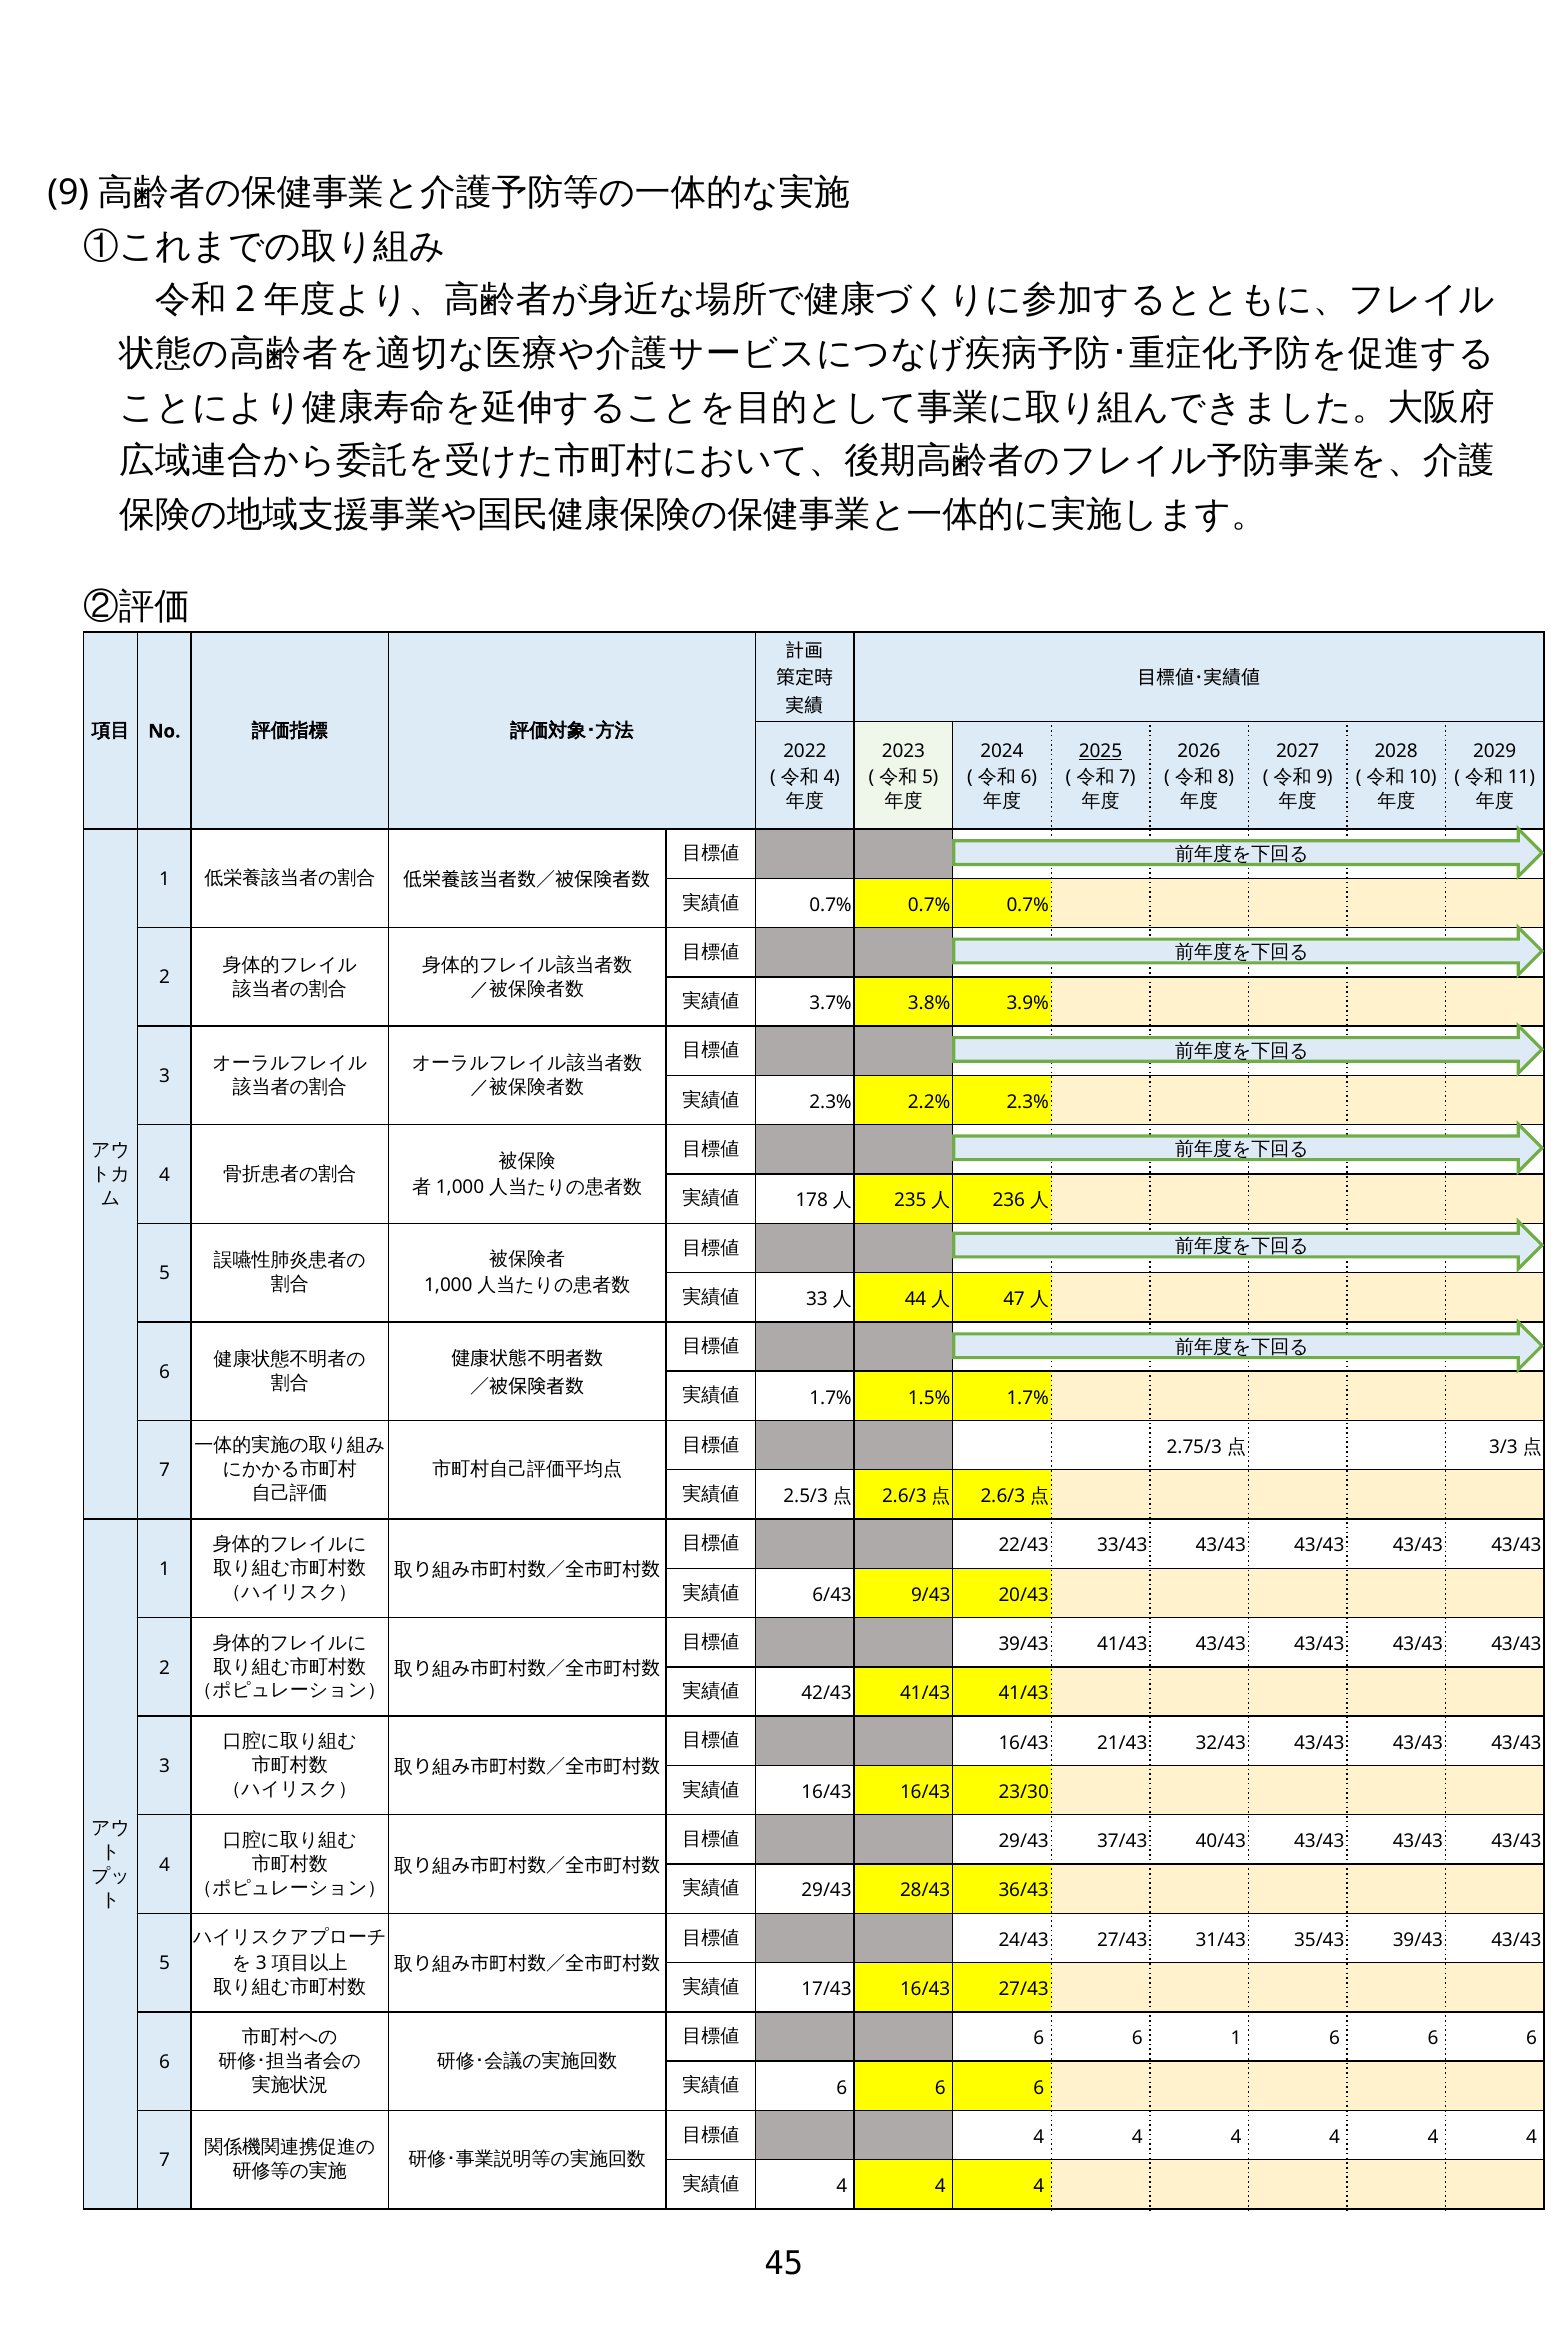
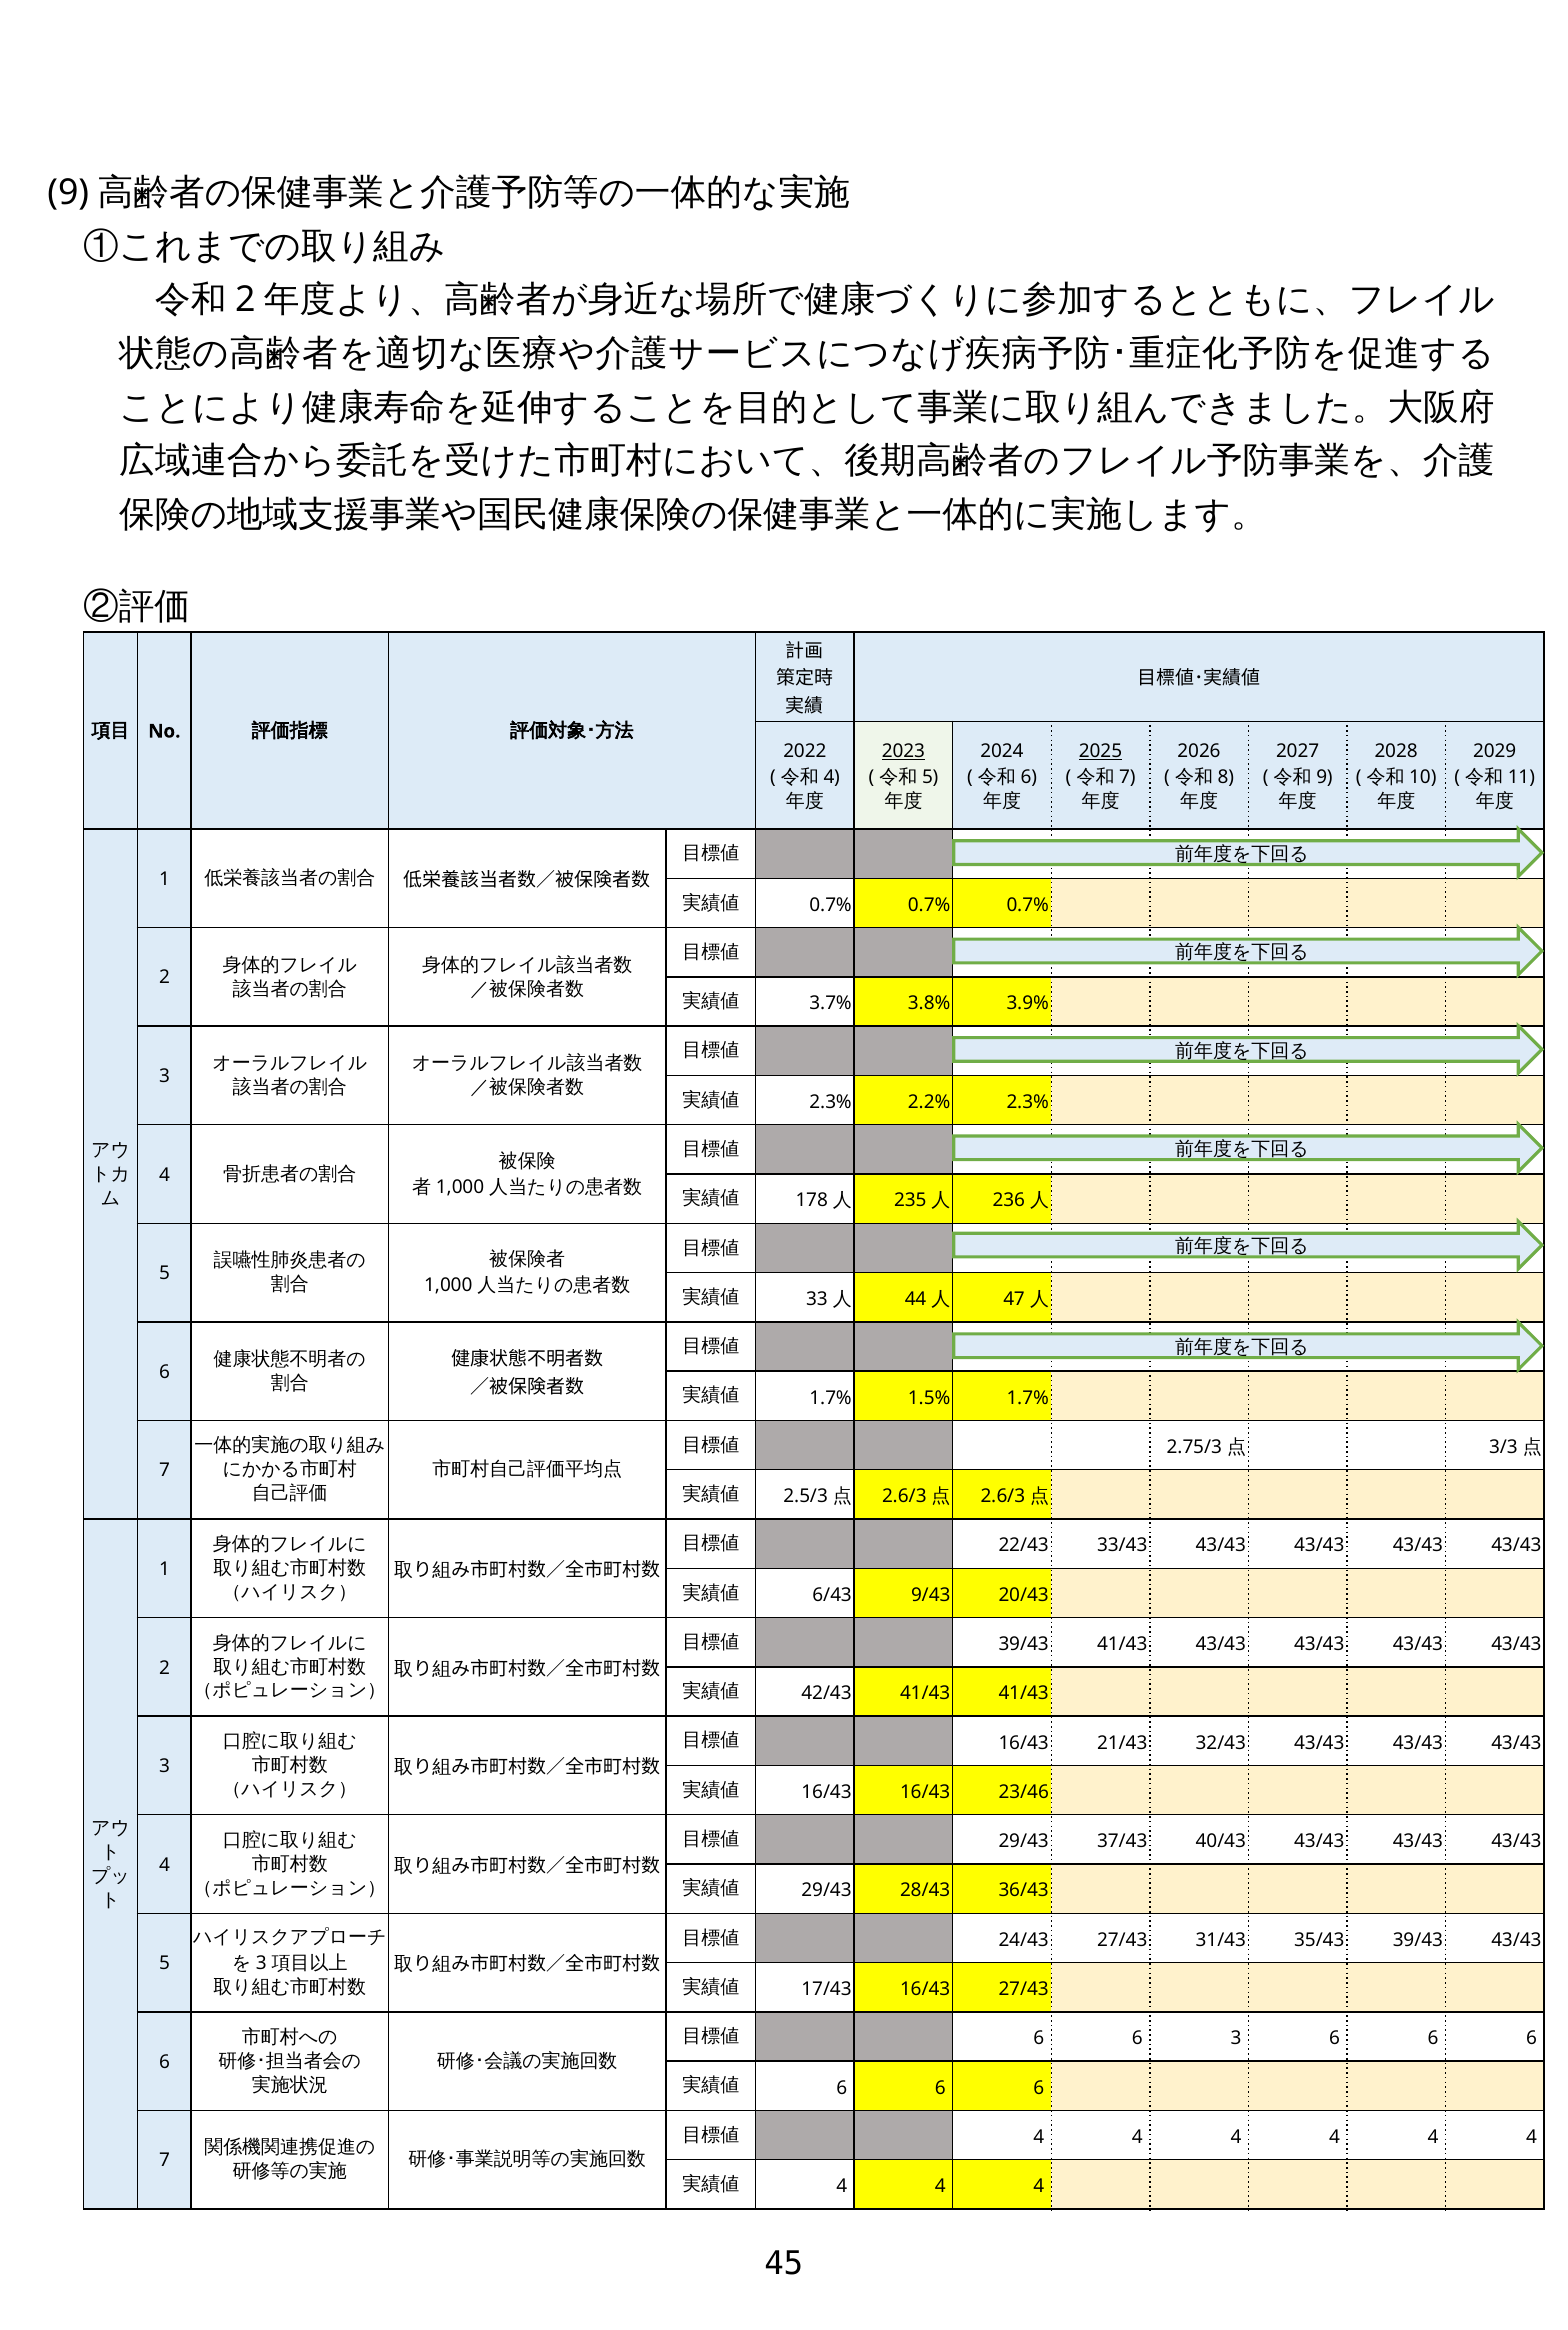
2023 underline: none -> present
23/30: 23/30 -> 23/46
6 1: 1 -> 3
